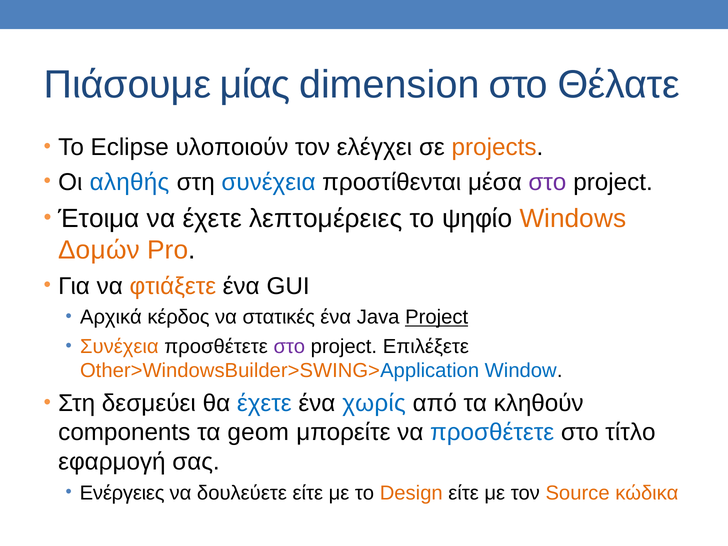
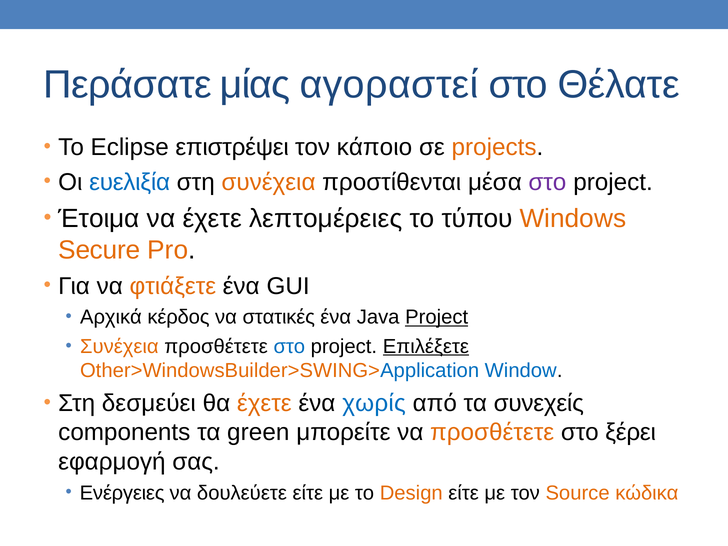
Πιάσουμε: Πιάσουμε -> Περάσατε
dimension: dimension -> αγοραστεί
υλοποιούν: υλοποιούν -> επιστρέψει
ελέγχει: ελέγχει -> κάποιο
αληθής: αληθής -> ευελιξία
συνέχεια at (268, 182) colour: blue -> orange
ψηφίο: ψηφίο -> τύπου
Δομών: Δομών -> Secure
στο at (289, 346) colour: purple -> blue
Επιλέξετε underline: none -> present
έχετε at (264, 403) colour: blue -> orange
κληθούν: κληθούν -> συνεχείς
geom: geom -> green
προσθέτετε at (492, 432) colour: blue -> orange
τίτλο: τίτλο -> ξέρει
